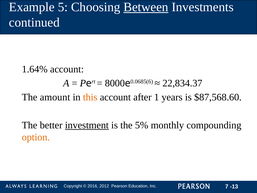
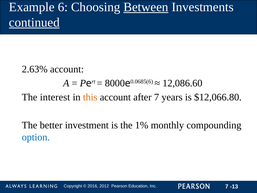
5: 5 -> 6
continued underline: none -> present
1.64%: 1.64% -> 2.63%
22,834.37: 22,834.37 -> 12,086.60
amount: amount -> interest
after 1: 1 -> 7
$87,568.60: $87,568.60 -> $12,066.80
investment underline: present -> none
5%: 5% -> 1%
option colour: orange -> blue
